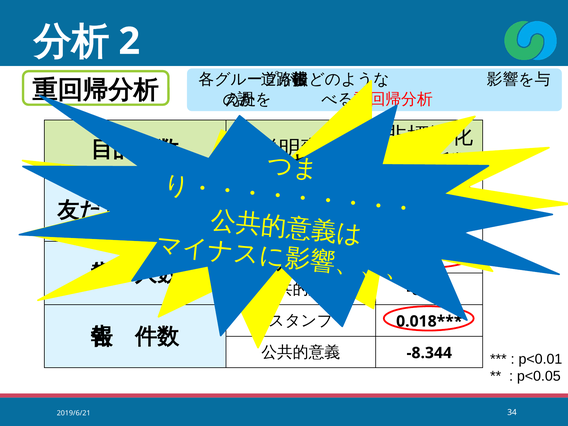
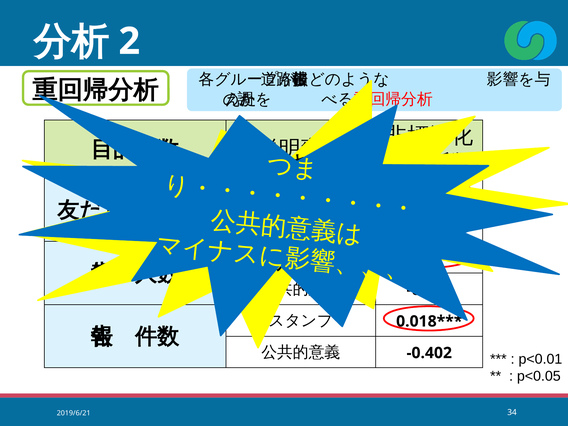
-8.344: -8.344 -> -0.402
